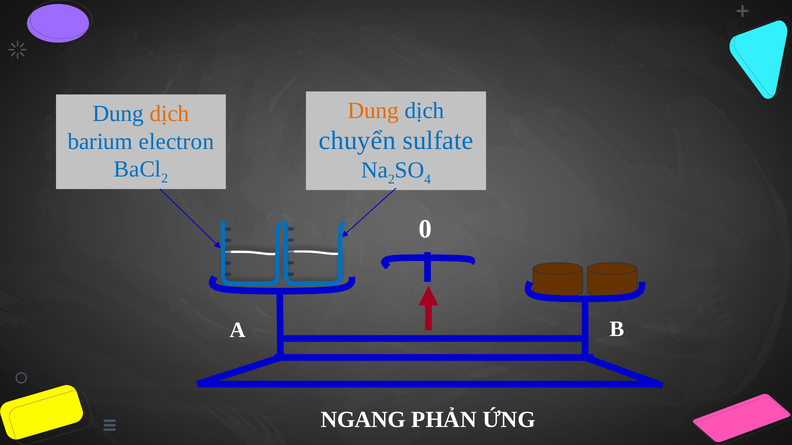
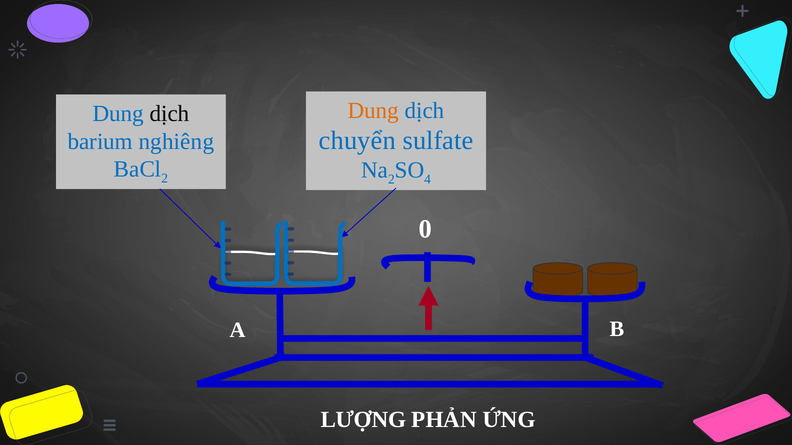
dịch at (169, 114) colour: orange -> black
electron: electron -> nghiêng
NGANG: NGANG -> LƯỢNG
